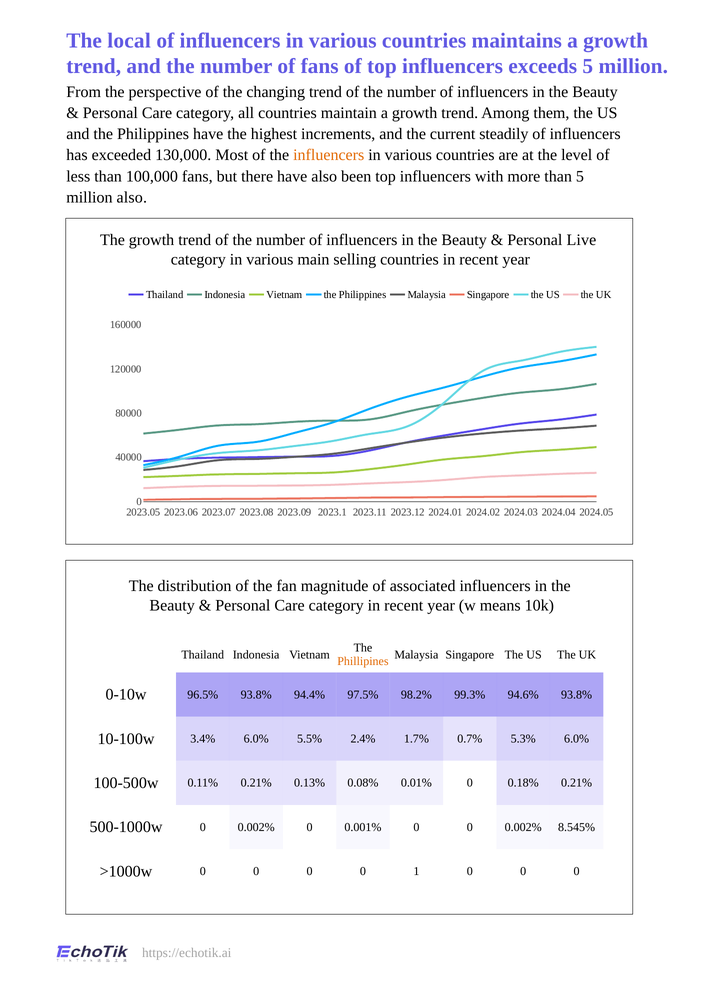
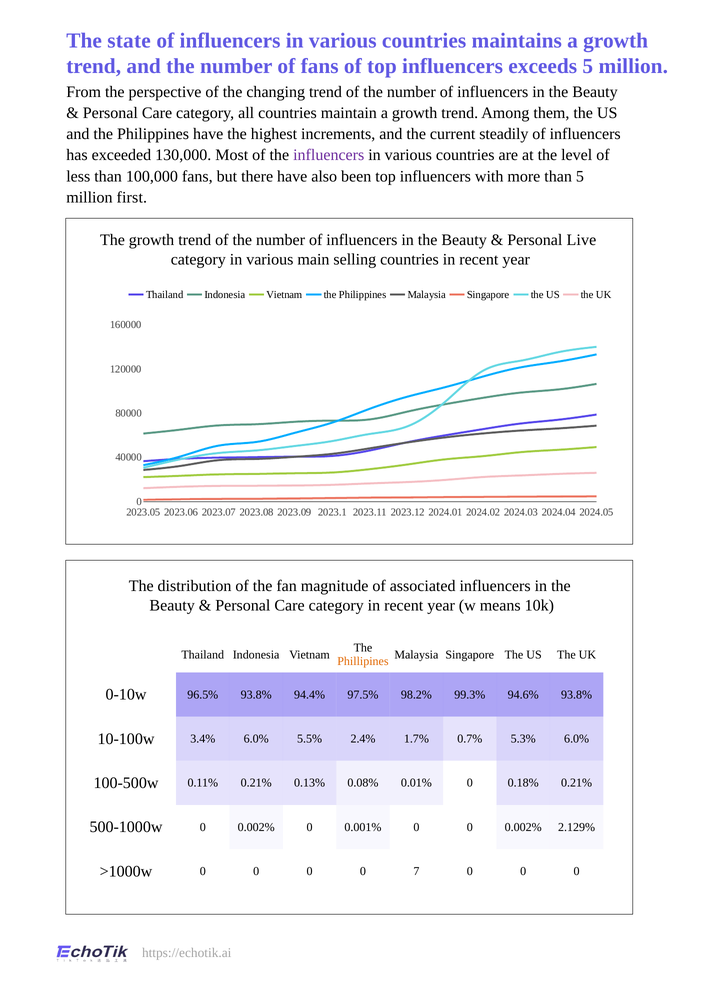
local: local -> state
influencers at (329, 155) colour: orange -> purple
million also: also -> first
8.545%: 8.545% -> 2.129%
1: 1 -> 7
